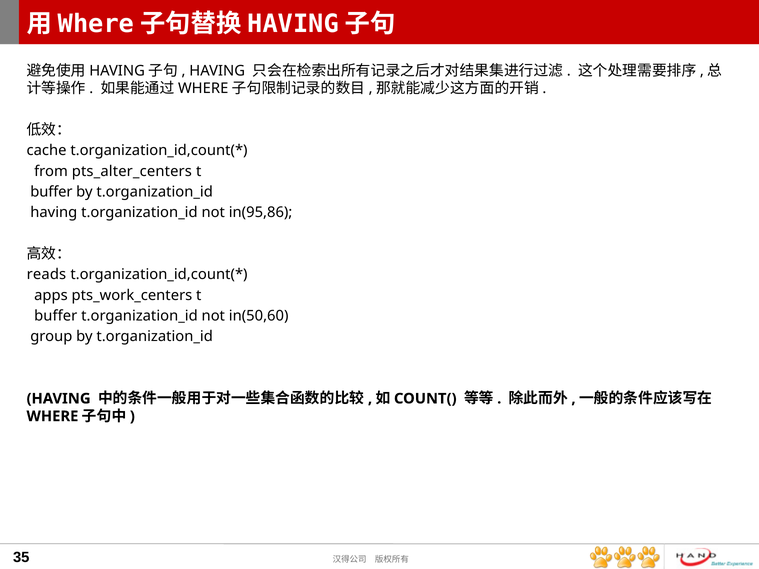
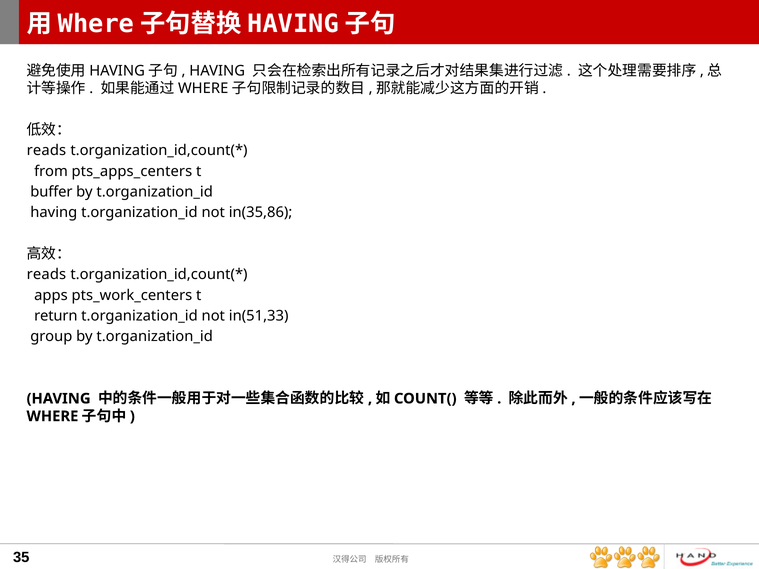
cache at (47, 151): cache -> reads
pts_alter_centers: pts_alter_centers -> pts_apps_centers
in(95,86: in(95,86 -> in(35,86
buffer at (56, 316): buffer -> return
in(50,60: in(50,60 -> in(51,33
